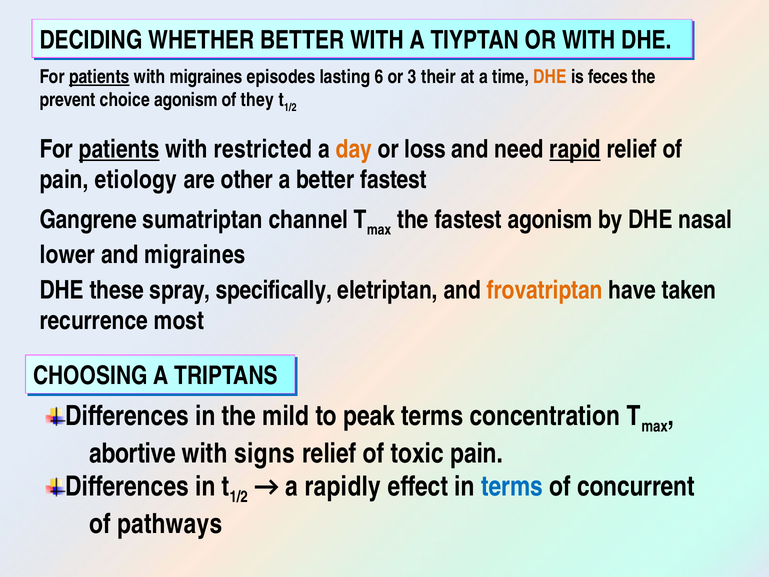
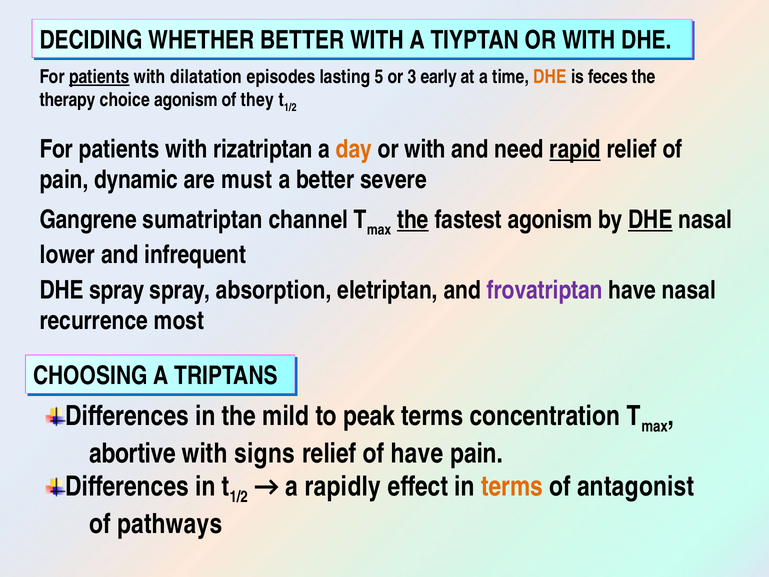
with migraines: migraines -> dilatation
6: 6 -> 5
their: their -> early
prevent: prevent -> therapy
patients at (119, 149) underline: present -> none
restricted: restricted -> rizatriptan
loss at (425, 149): loss -> with
etiology: etiology -> dynamic
other: other -> must
better fastest: fastest -> severe
the at (413, 220) underline: none -> present
DHE at (650, 220) underline: none -> present
and migraines: migraines -> infrequent
DHE these: these -> spray
specifically: specifically -> absorption
frovatriptan colour: orange -> purple
have taken: taken -> nasal
of toxic: toxic -> have
terms at (512, 486) colour: blue -> orange
concurrent: concurrent -> antagonist
